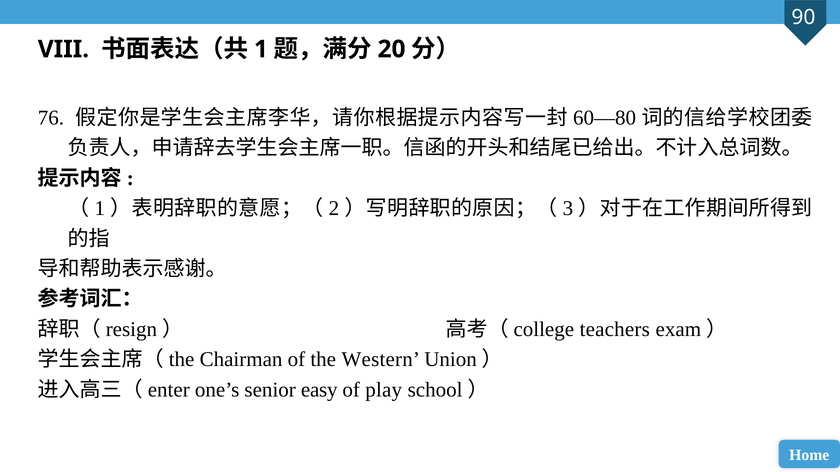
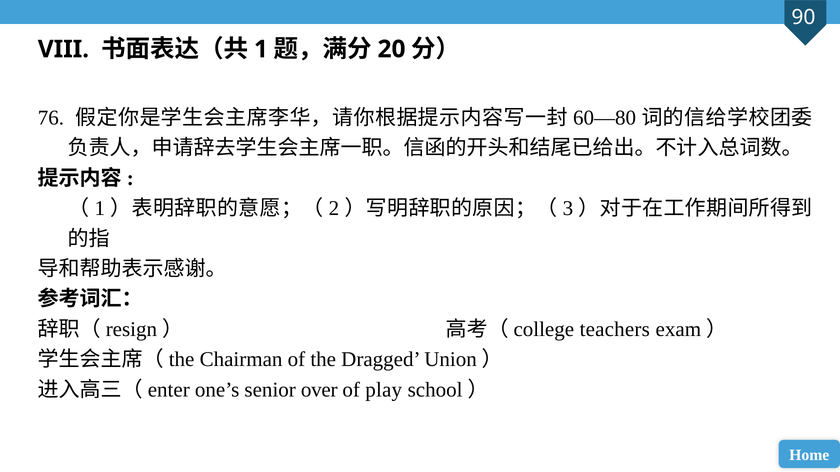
Western: Western -> Dragged
easy: easy -> over
